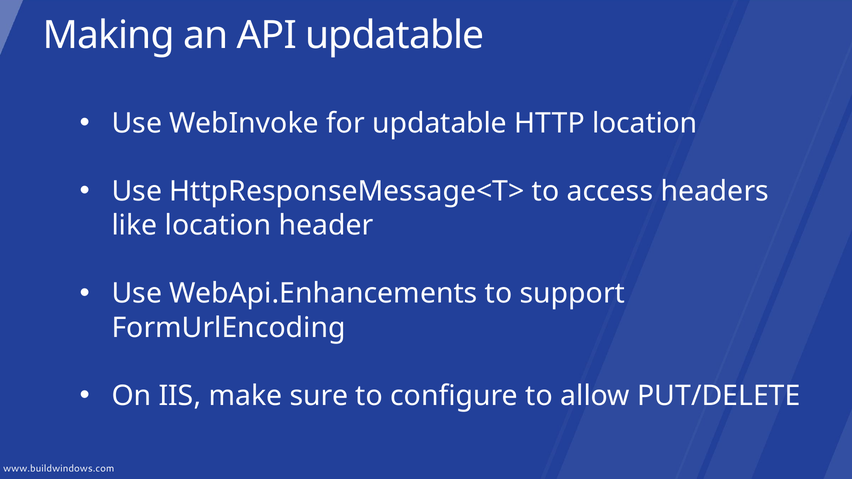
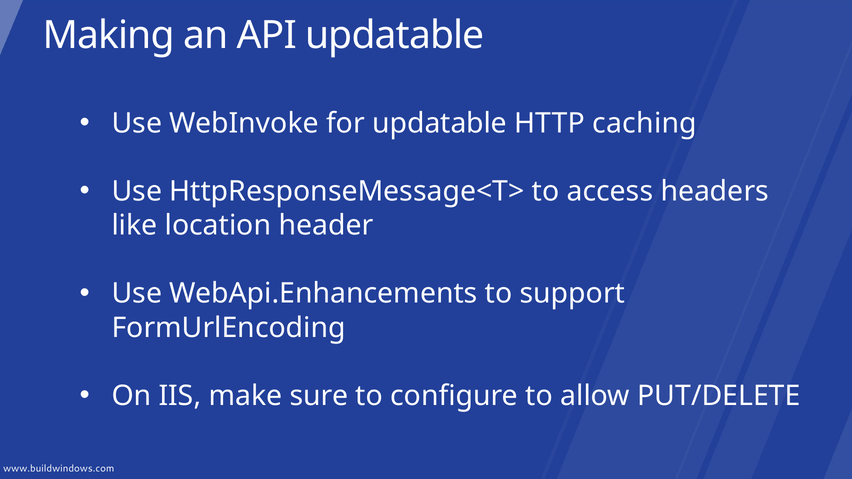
HTTP location: location -> caching
